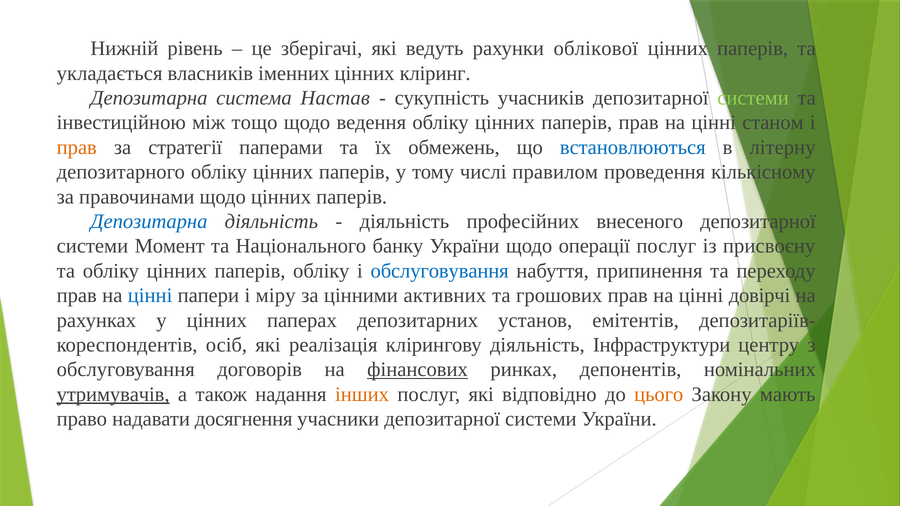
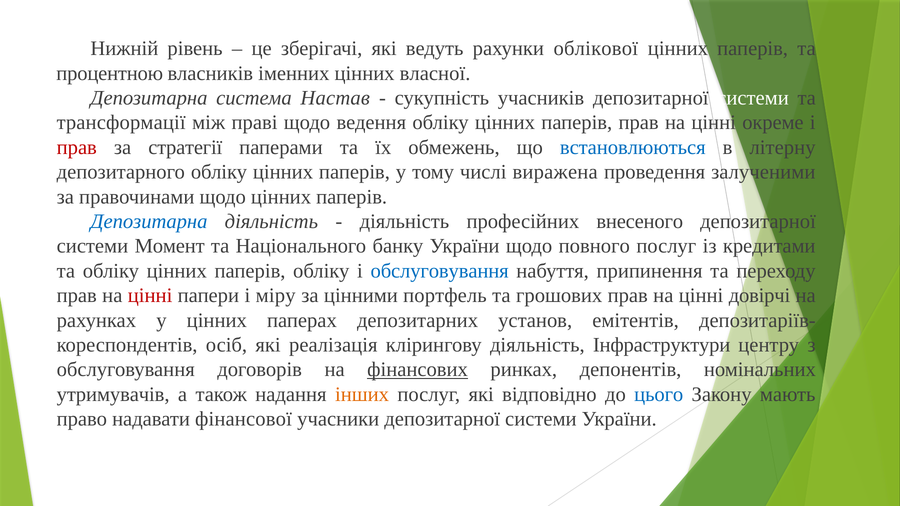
укладається: укладається -> процентною
кліринг: кліринг -> власної
системи at (753, 98) colour: light green -> white
інвестиційною: інвестиційною -> трансформації
тощо: тощо -> праві
станом: станом -> окреме
прав at (77, 147) colour: orange -> red
правилом: правилом -> виражена
кількісному: кількісному -> залученими
операції: операції -> повного
присвоєну: присвоєну -> кредитами
цінні at (150, 296) colour: blue -> red
активних: активних -> портфель
утримувачів underline: present -> none
цього colour: orange -> blue
досягнення: досягнення -> фінансової
